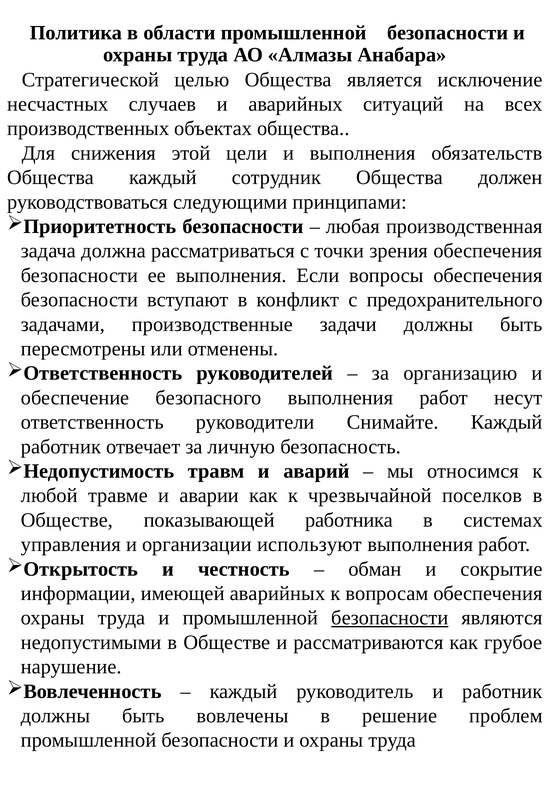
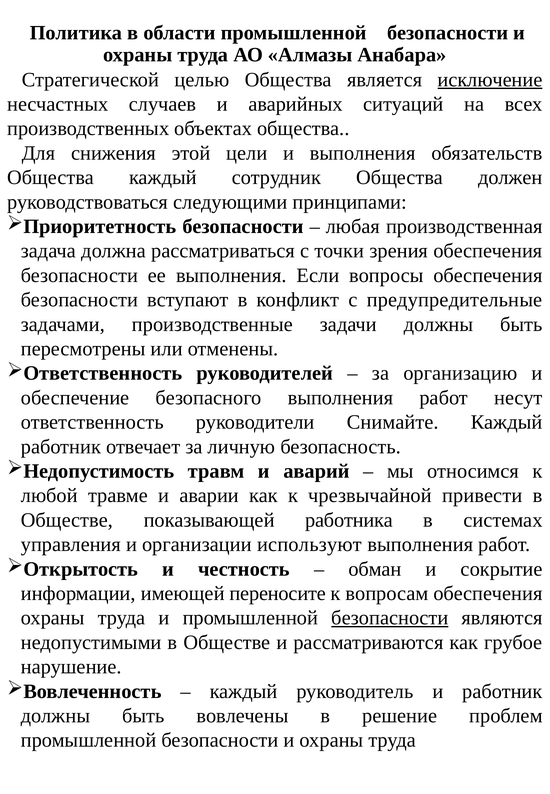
исключение underline: none -> present
предохранительного: предохранительного -> предупредительные
поселков: поселков -> привести
имеющей аварийных: аварийных -> переносите
